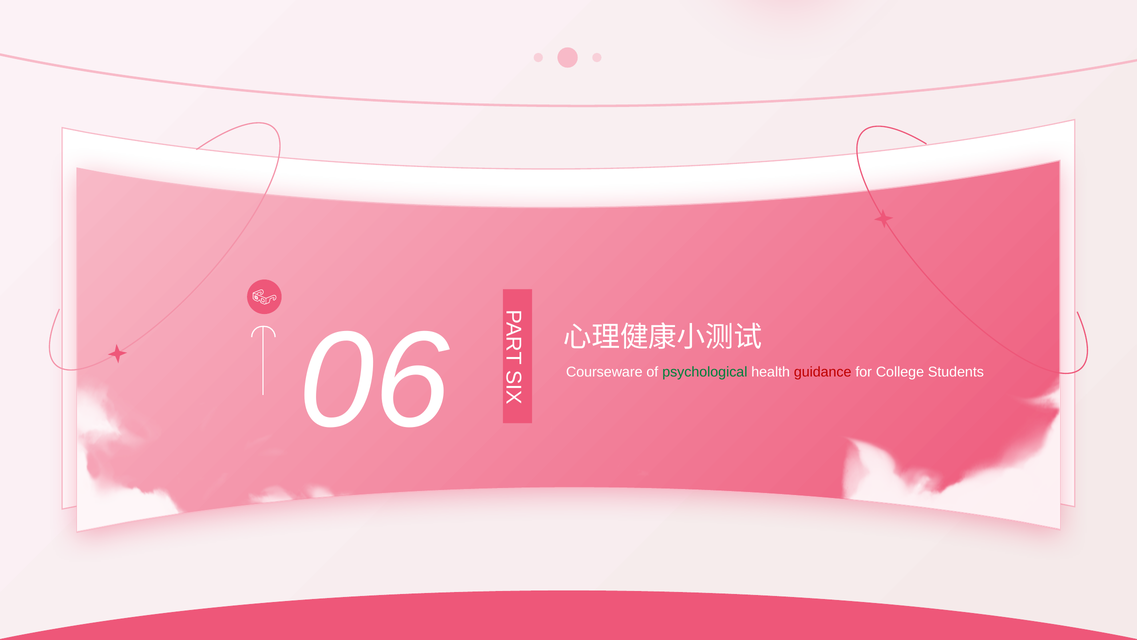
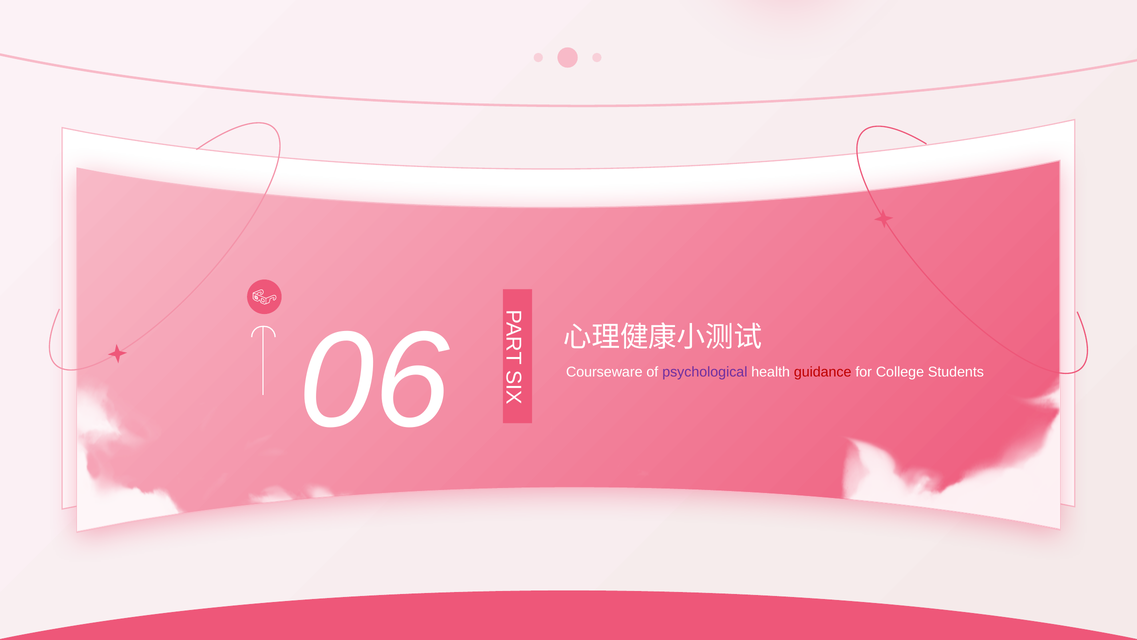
psychological colour: green -> purple
